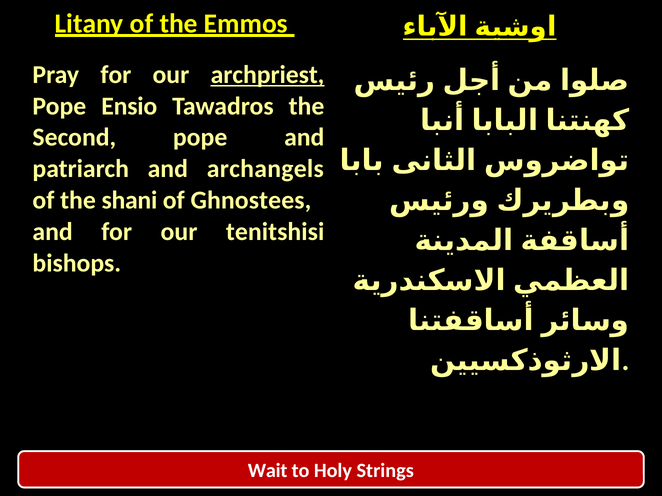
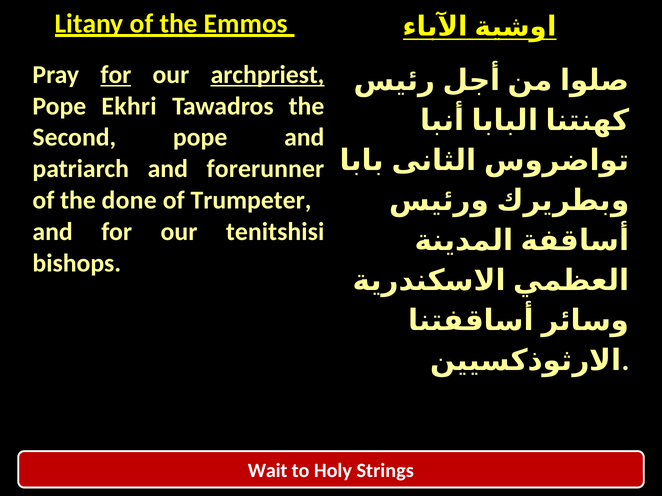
for at (116, 75) underline: none -> present
Ensio: Ensio -> Ekhri
archangels: archangels -> forerunner
shani: shani -> done
Ghnostees: Ghnostees -> Trumpeter
